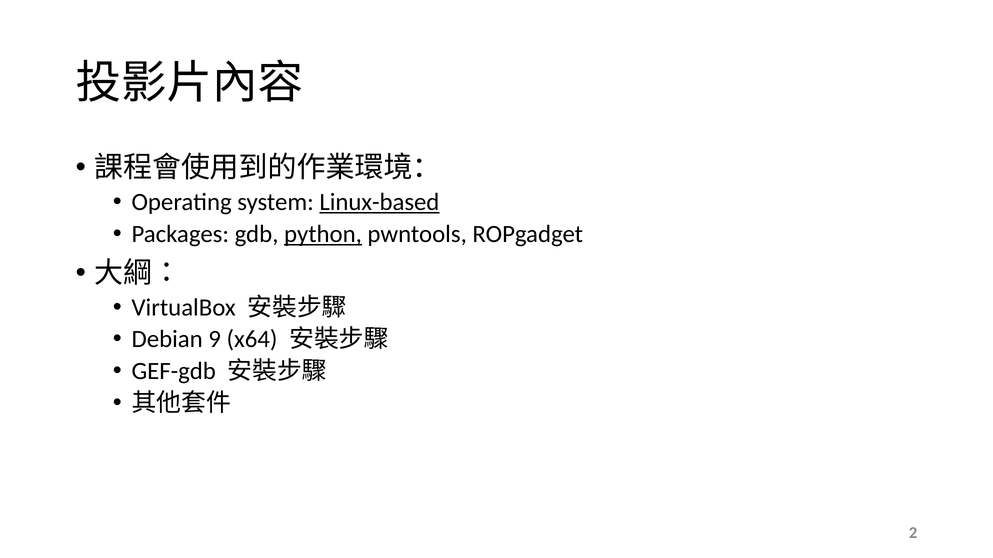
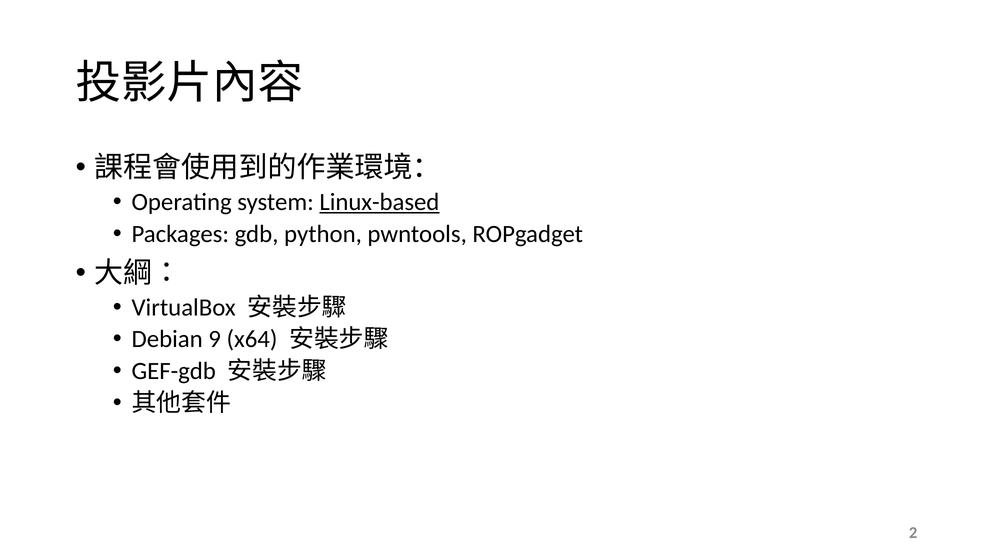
python underline: present -> none
